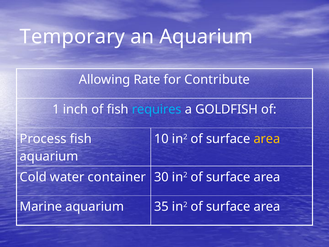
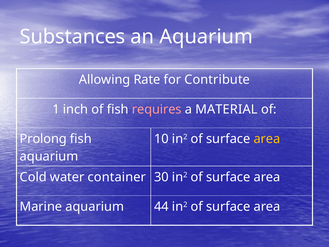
Temporary: Temporary -> Substances
requires colour: light blue -> pink
GOLDFISH: GOLDFISH -> MATERIAL
Process: Process -> Prolong
35: 35 -> 44
